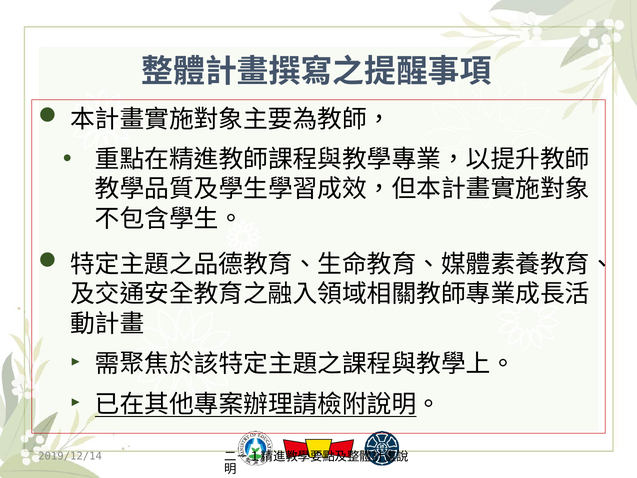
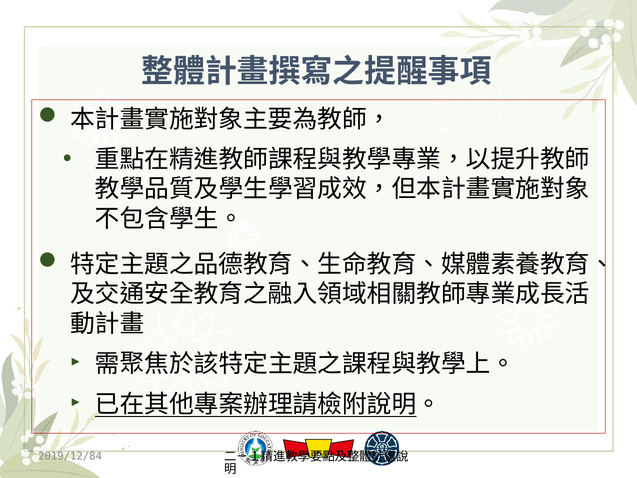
2019/12/14: 2019/12/14 -> 2019/12/84
